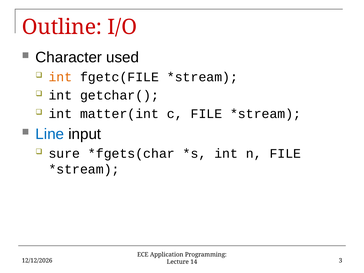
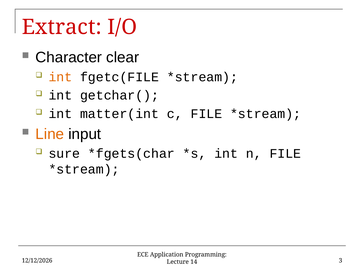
Outline: Outline -> Extract
used: used -> clear
Line colour: blue -> orange
